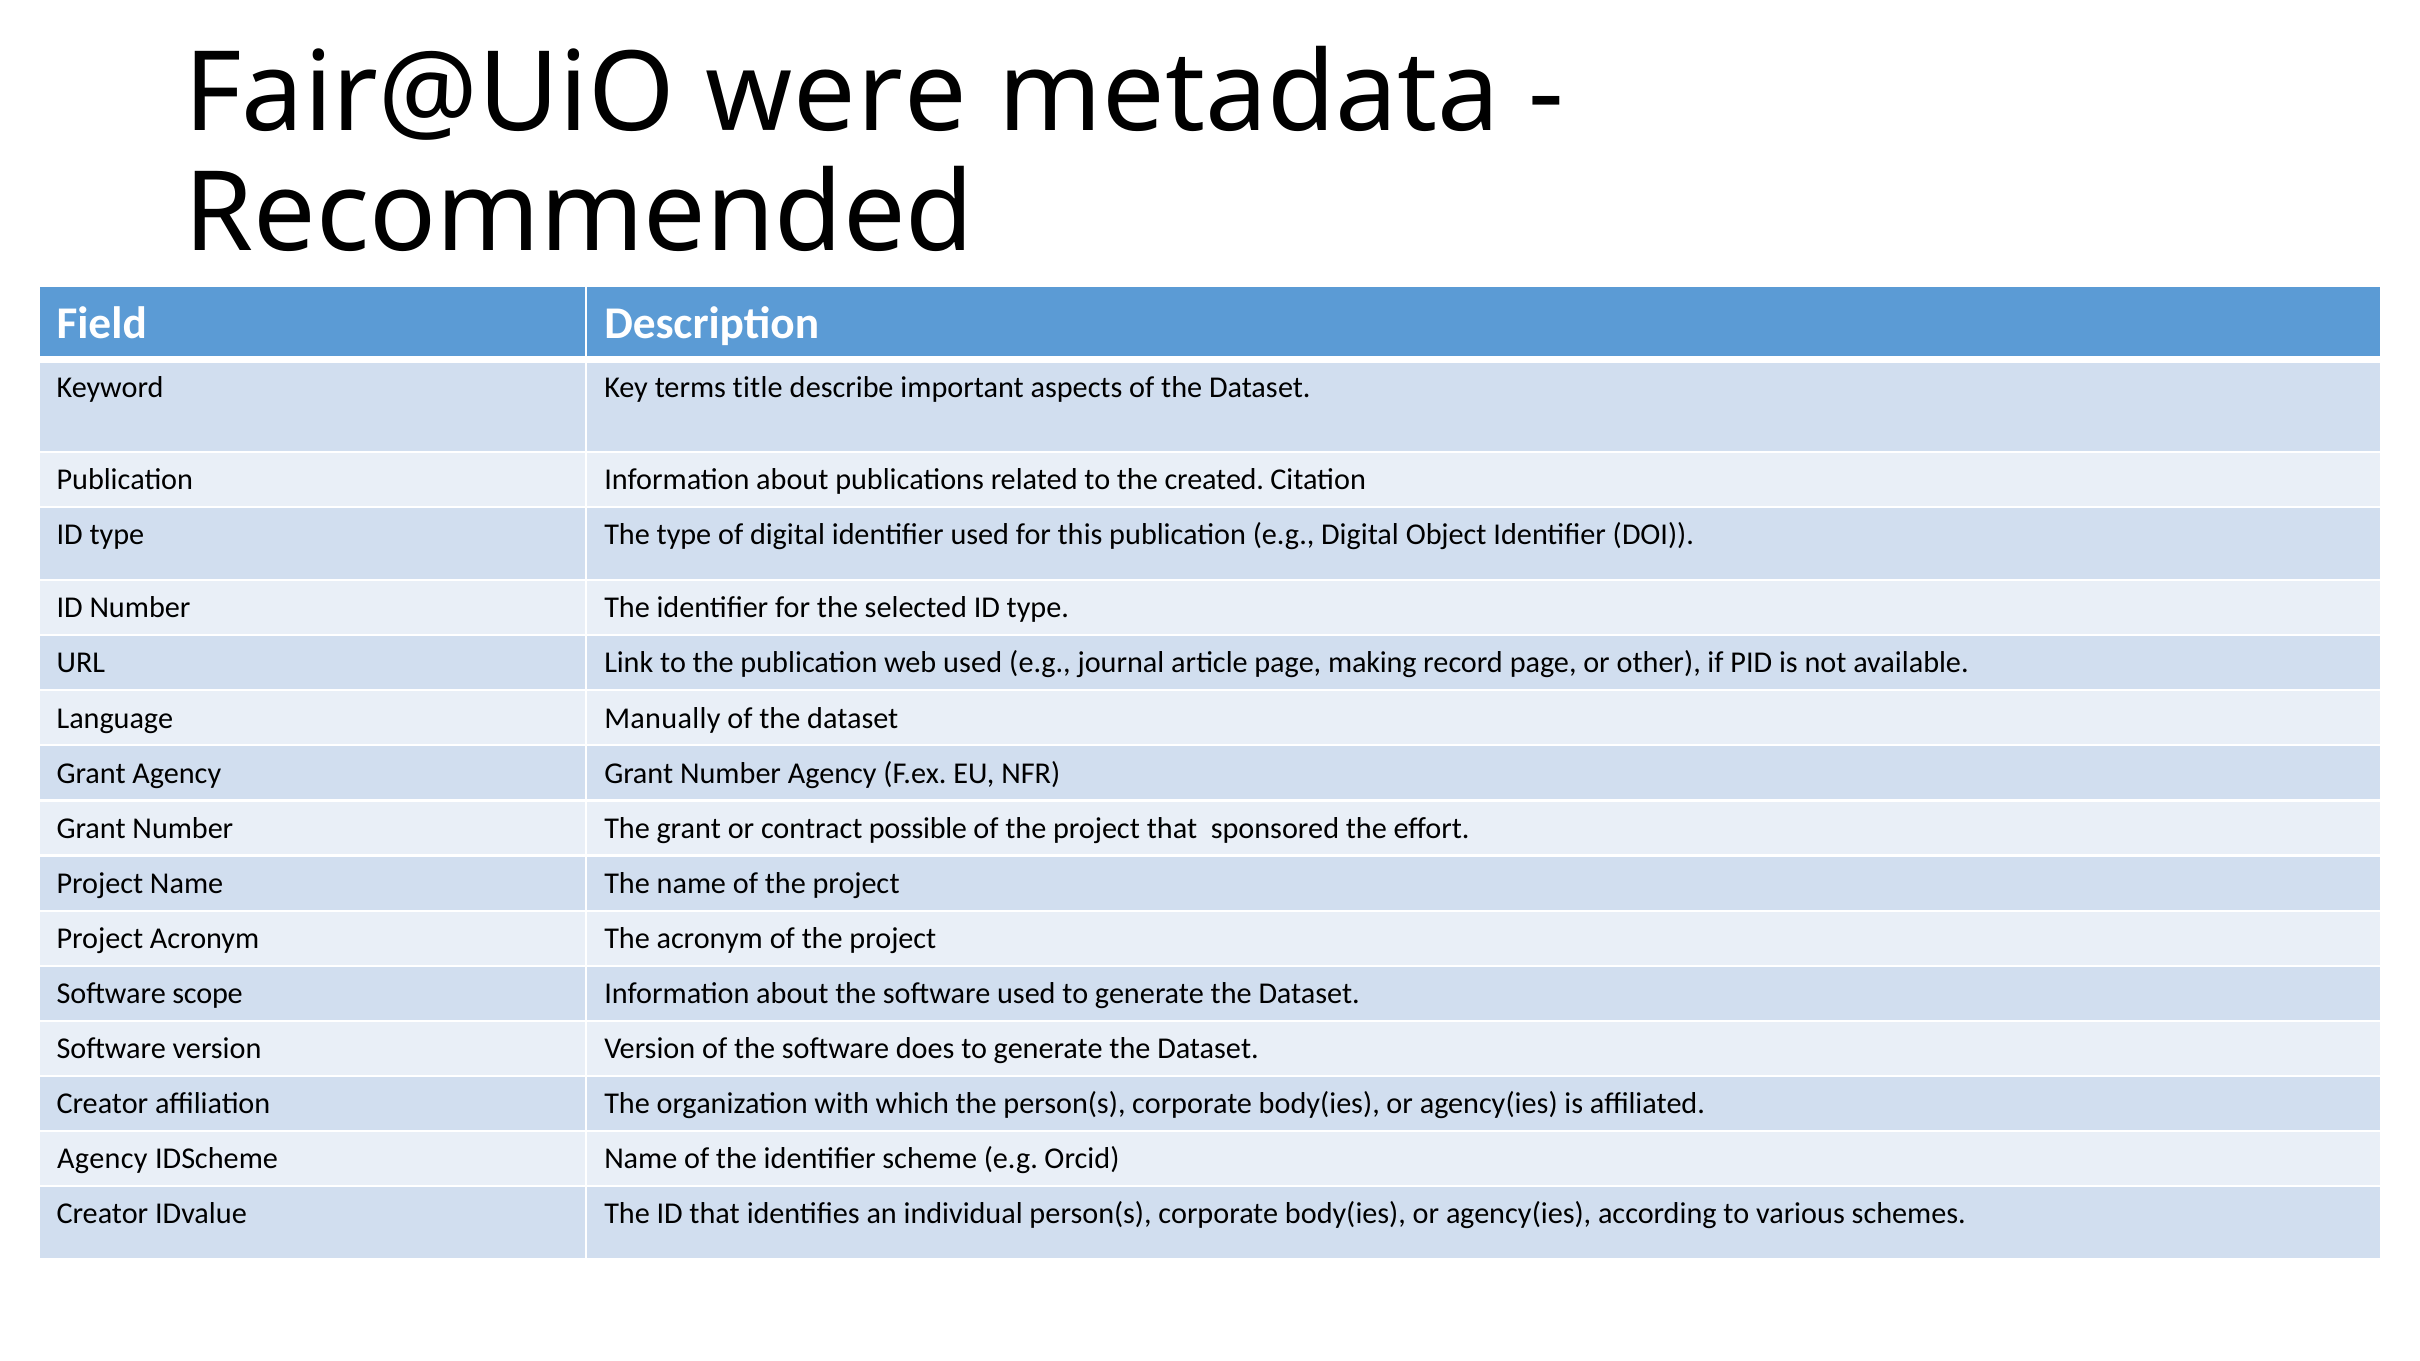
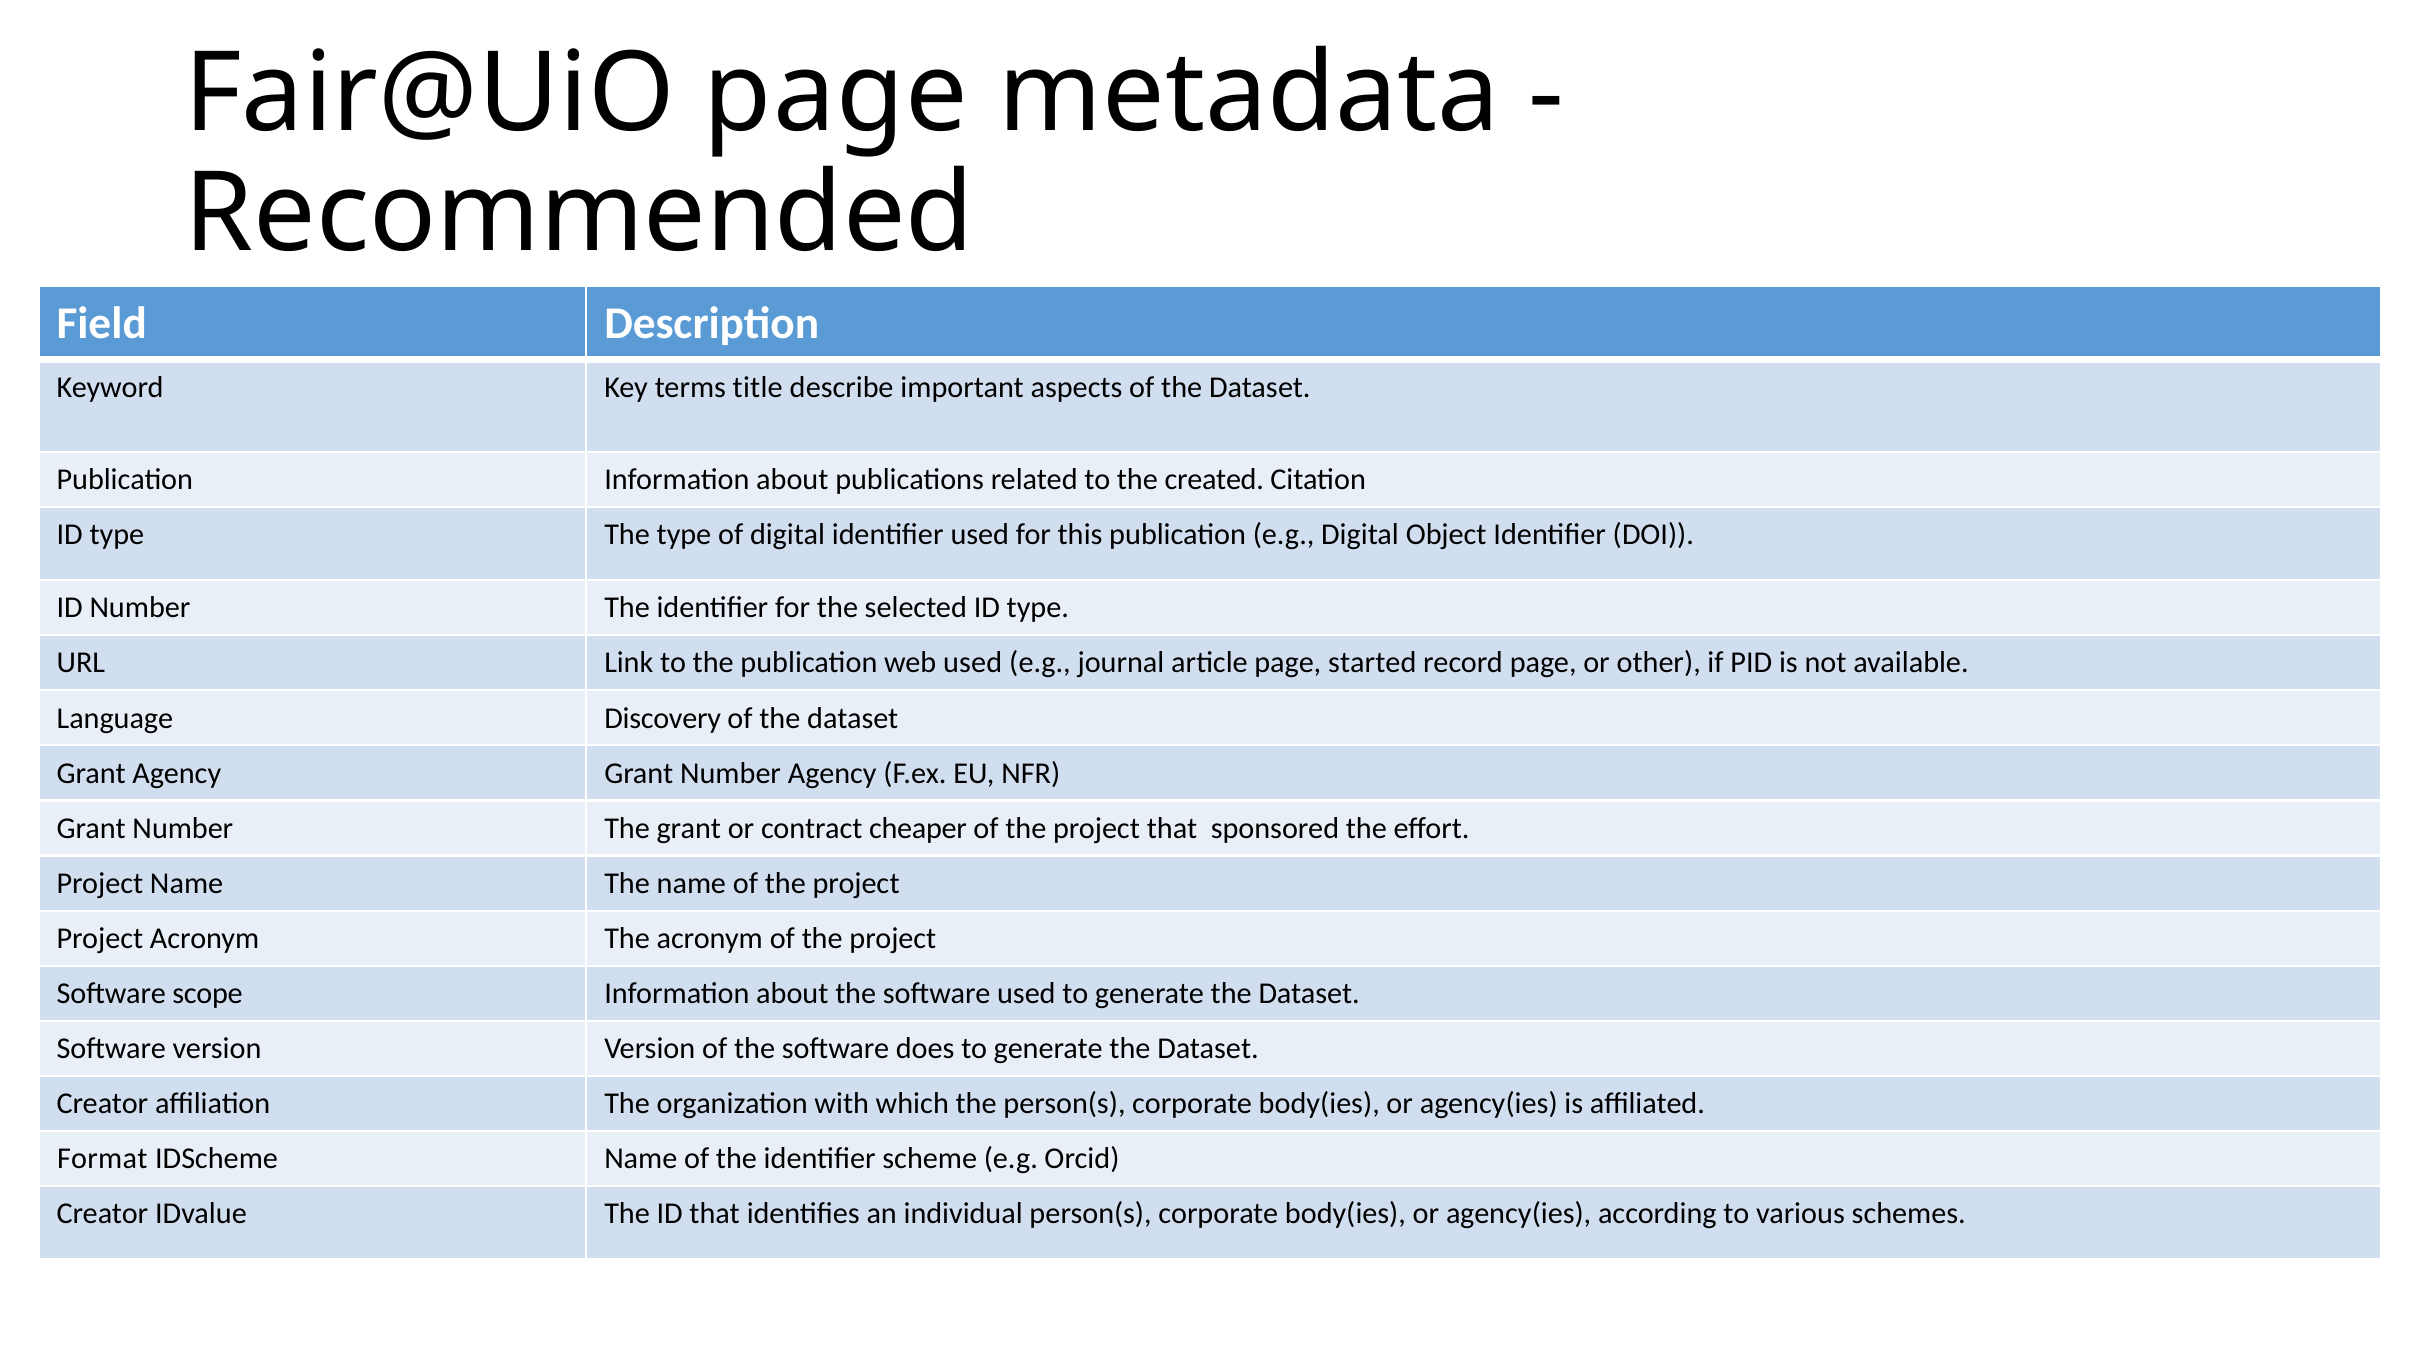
Fair@UiO were: were -> page
making: making -> started
Manually: Manually -> Discovery
possible: possible -> cheaper
Agency at (102, 1159): Agency -> Format
